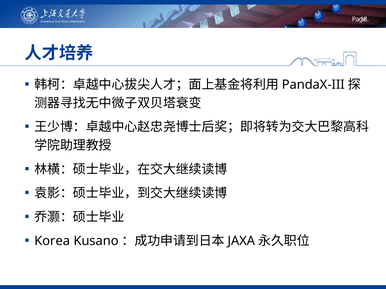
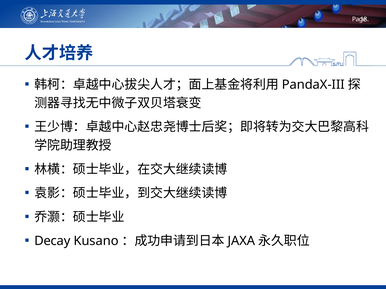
Korea: Korea -> Decay
